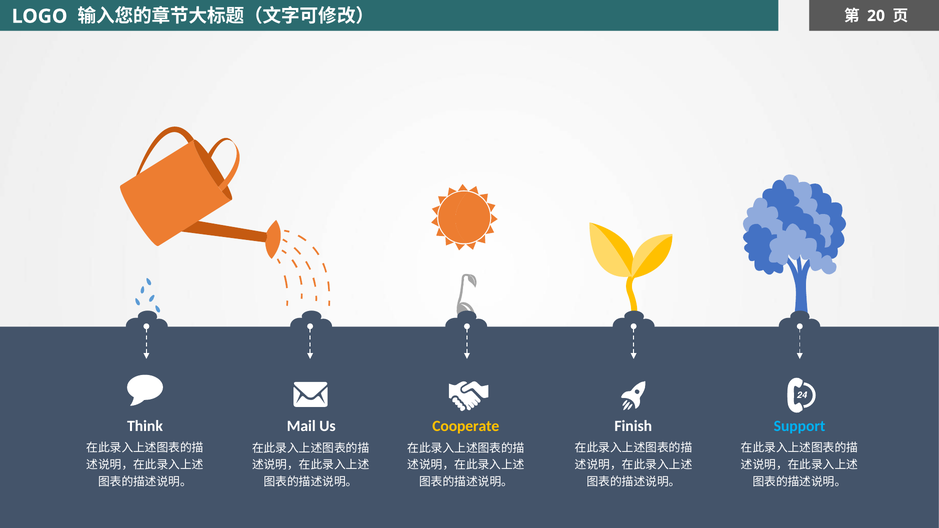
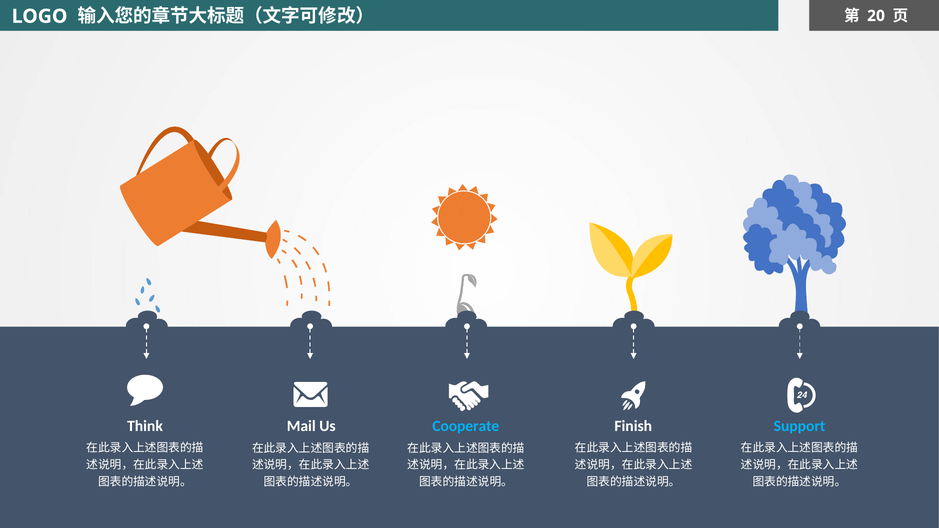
Cooperate colour: yellow -> light blue
